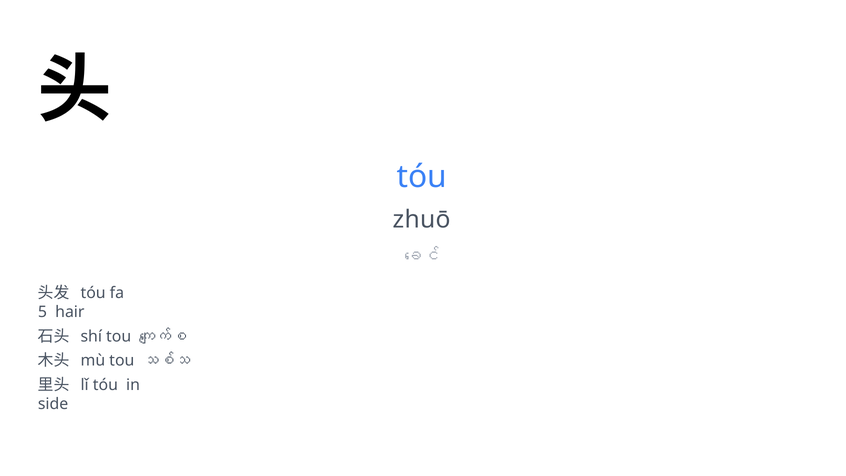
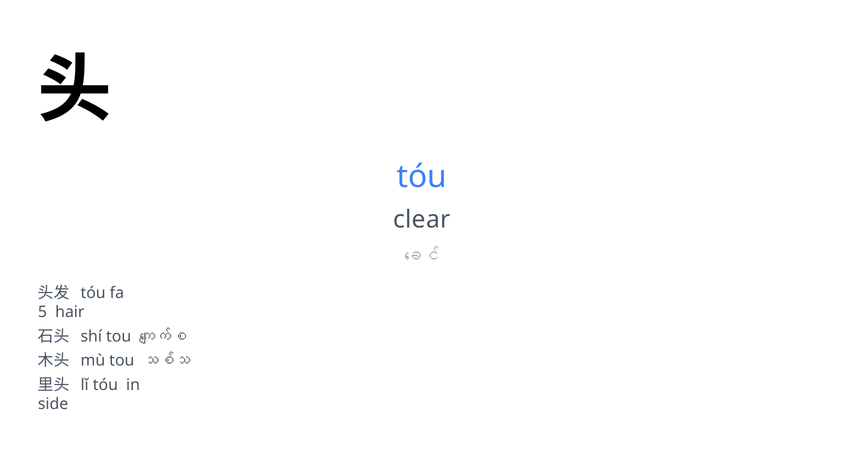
zhuō: zhuō -> clear
